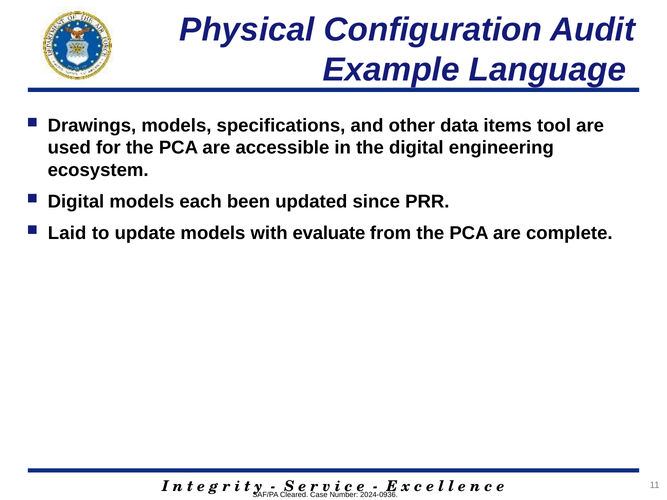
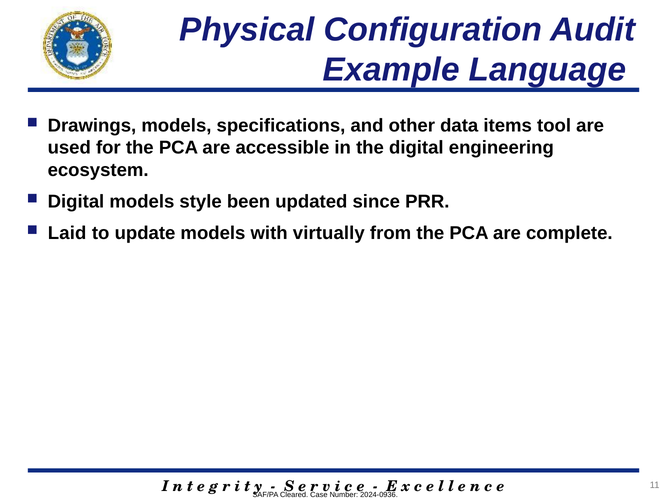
each: each -> style
evaluate: evaluate -> virtually
